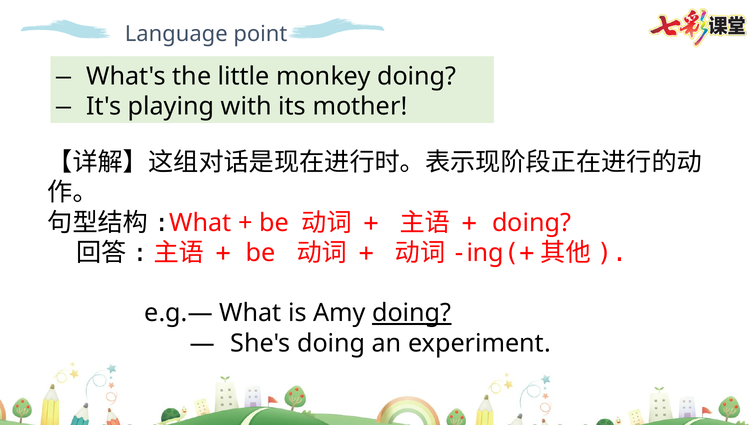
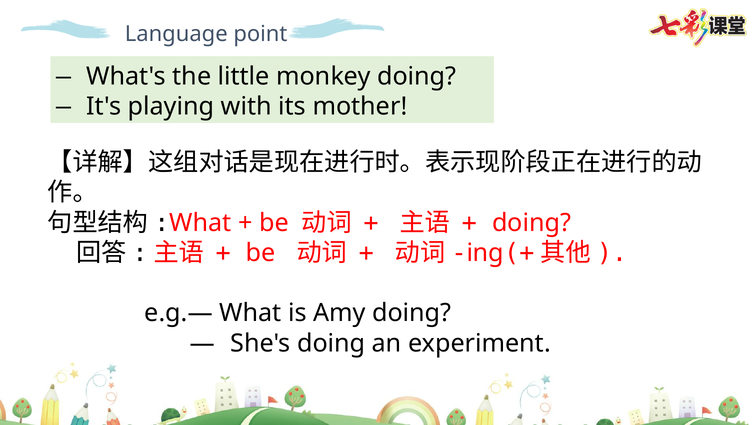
doing at (412, 313) underline: present -> none
